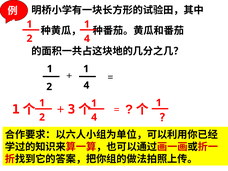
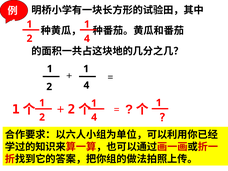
3 at (72, 109): 3 -> 2
